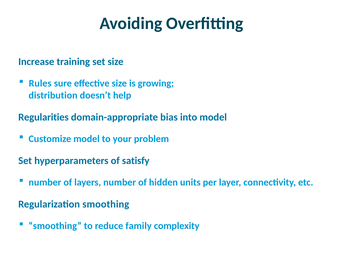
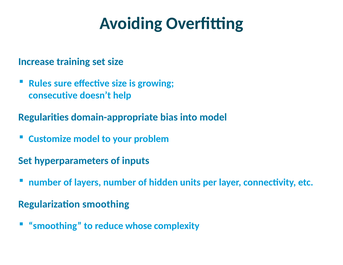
distribution: distribution -> consecutive
satisfy: satisfy -> inputs
family: family -> whose
